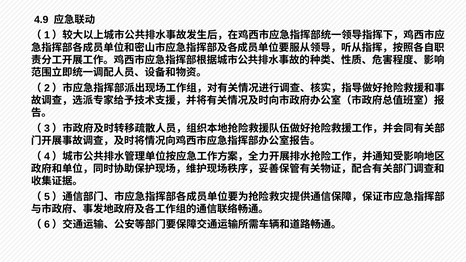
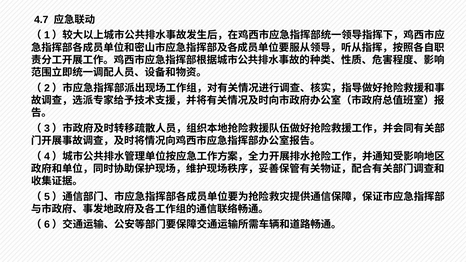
4.9: 4.9 -> 4.7
